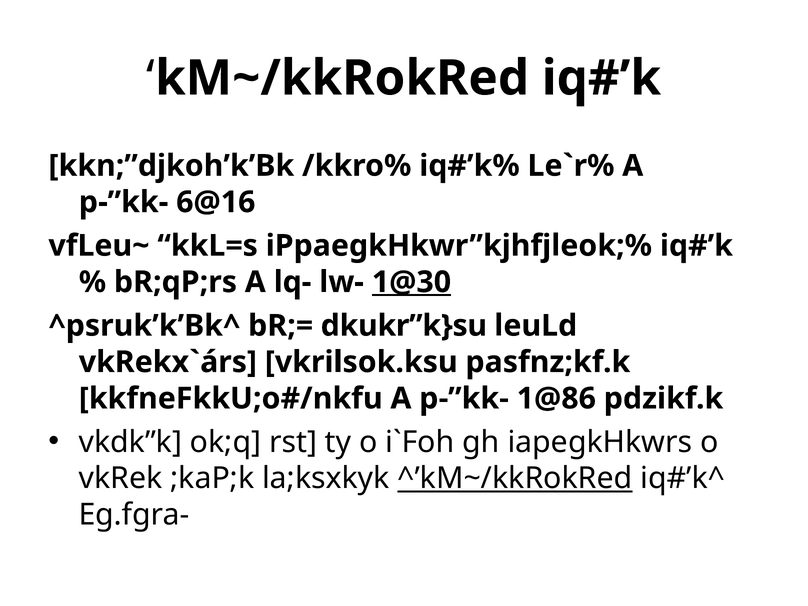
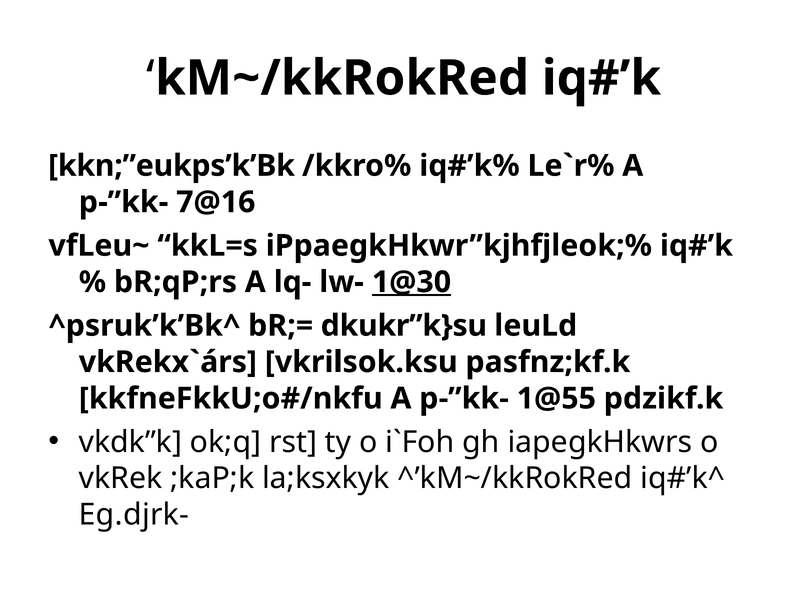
kkn;”djkoh’k’Bk: kkn;”djkoh’k’Bk -> kkn;”eukps’k’Bk
6@16: 6@16 -> 7@16
1@86: 1@86 -> 1@55
^’kM~/kkRokRed underline: present -> none
Eg.fgra-: Eg.fgra- -> Eg.djrk-
